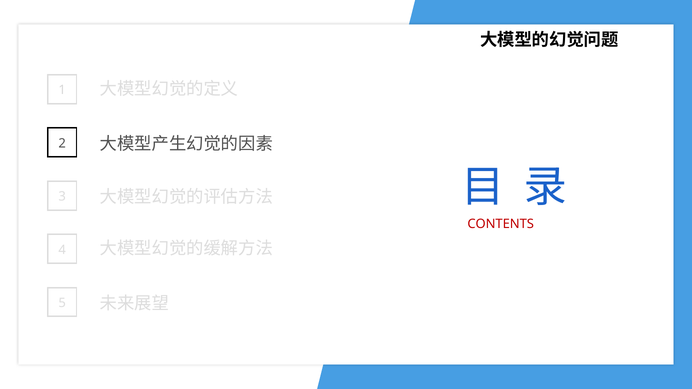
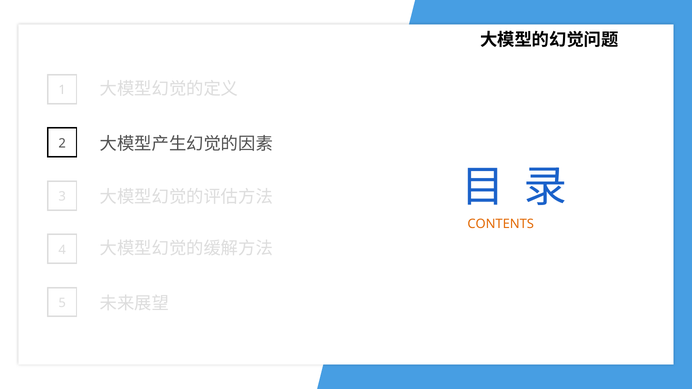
CONTENTS colour: red -> orange
